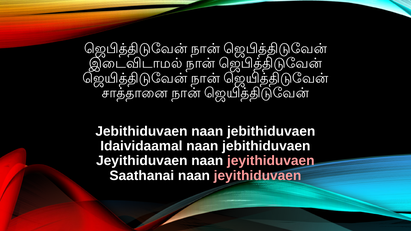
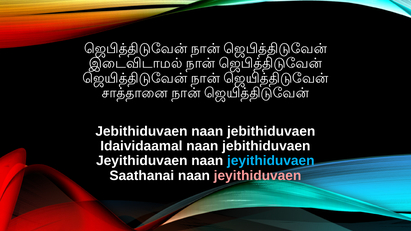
jeyithiduvaen at (271, 161) colour: pink -> light blue
